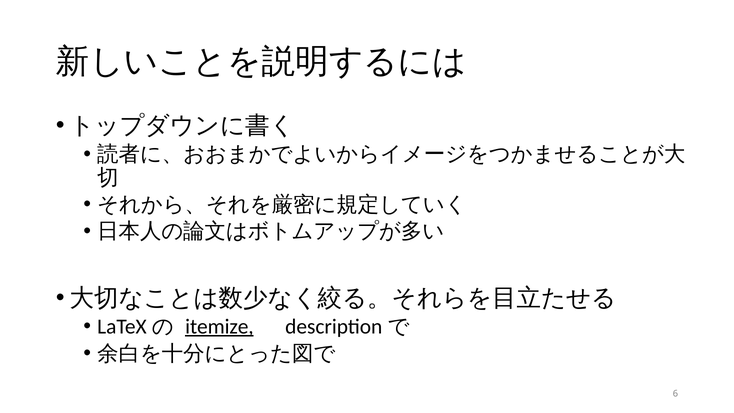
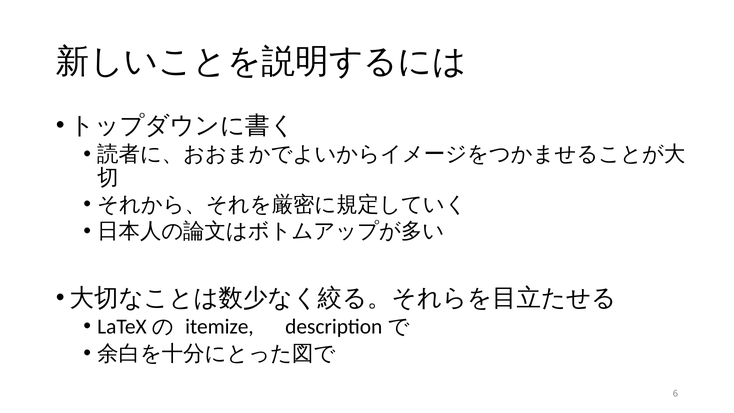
itemize underline: present -> none
